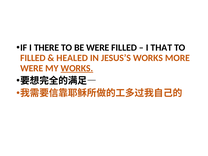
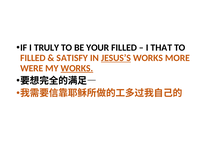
THERE: THERE -> TRULY
BE WERE: WERE -> YOUR
HEALED: HEALED -> SATISFY
JESUS’S underline: none -> present
